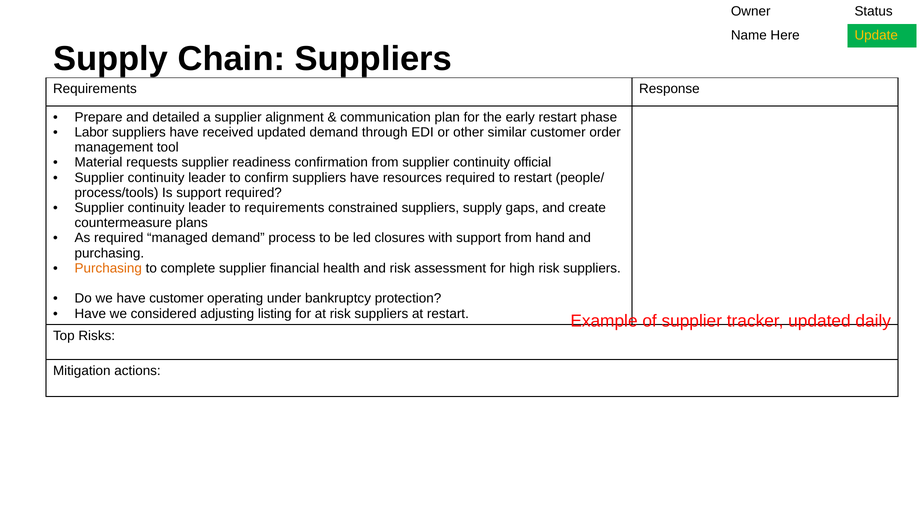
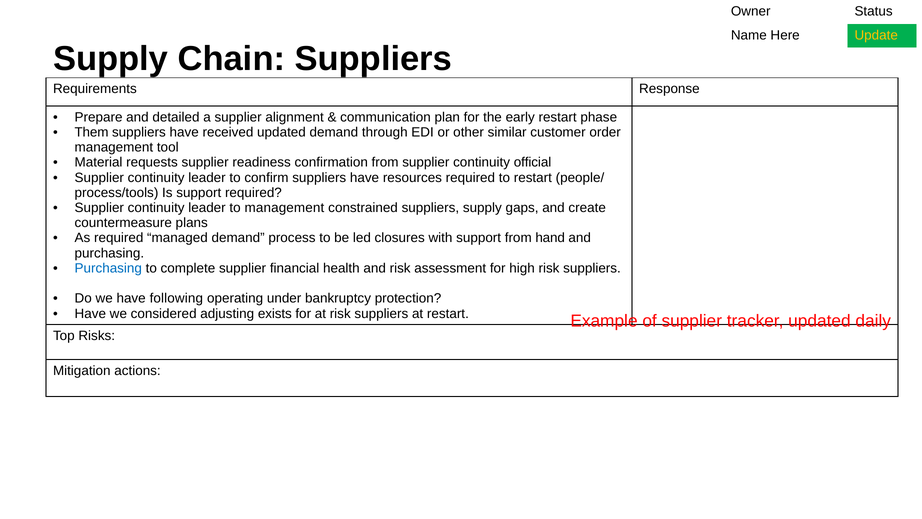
Labor: Labor -> Them
to requirements: requirements -> management
Purchasing at (108, 268) colour: orange -> blue
have customer: customer -> following
listing: listing -> exists
